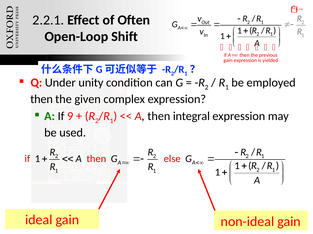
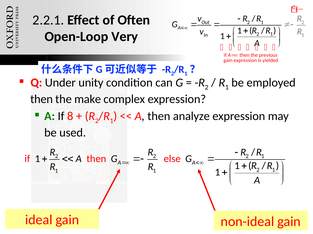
Shift: Shift -> Very
given: given -> make
9: 9 -> 8
integral: integral -> analyze
